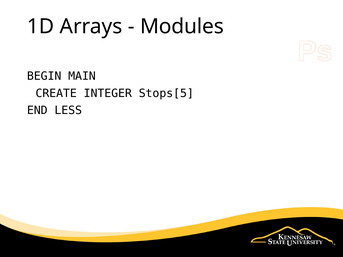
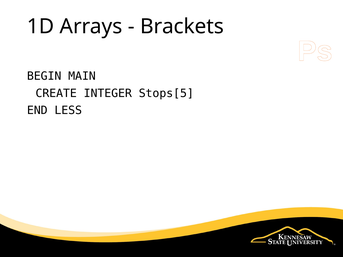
Modules: Modules -> Brackets
